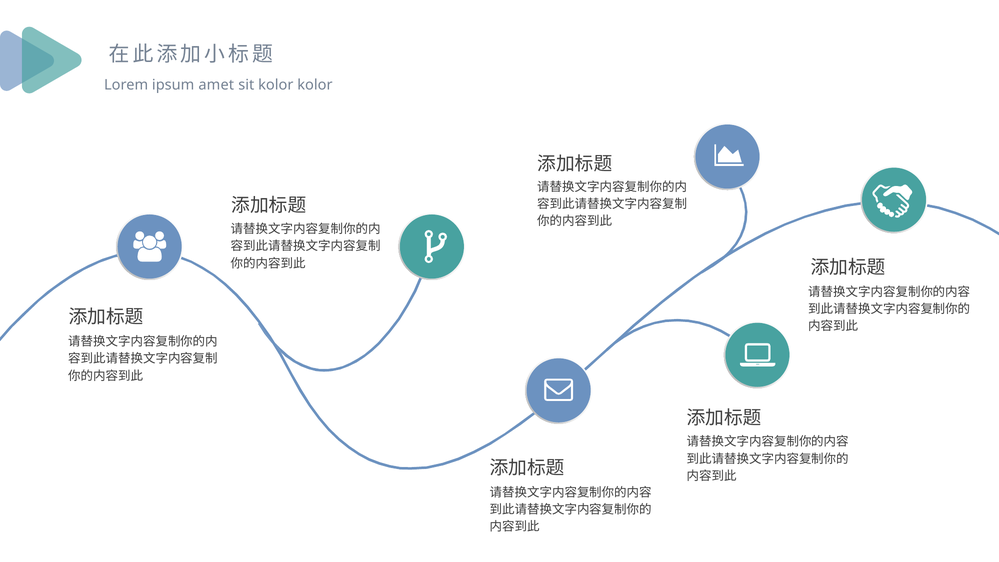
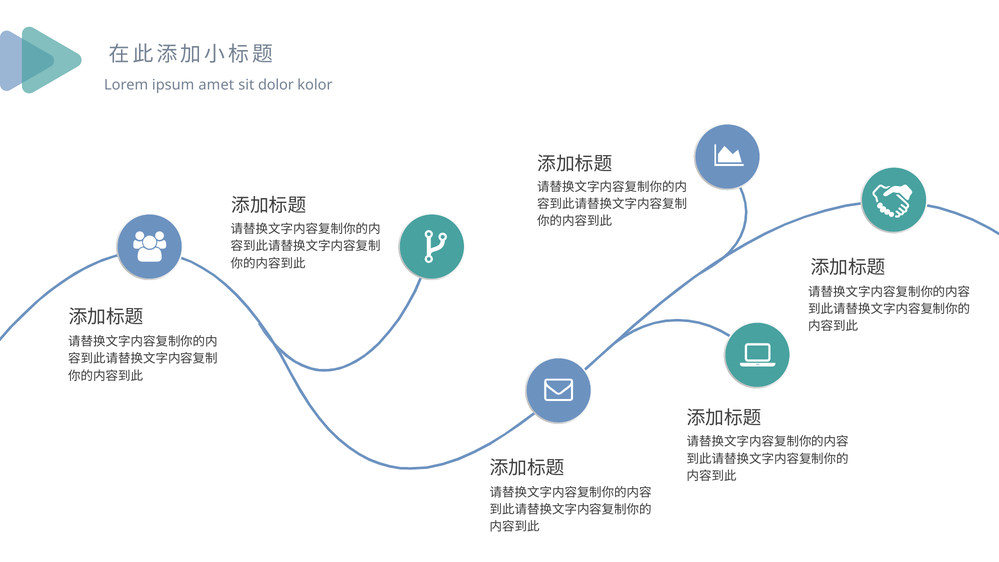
sit kolor: kolor -> dolor
